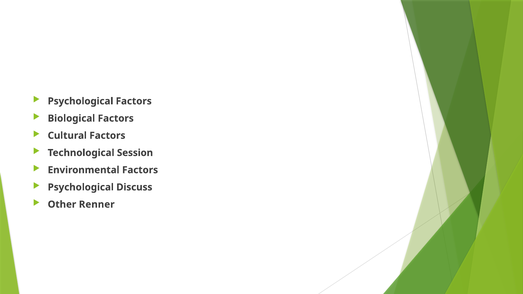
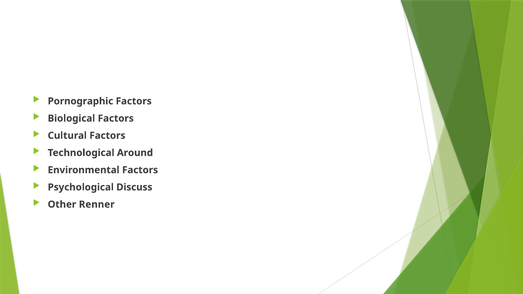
Psychological at (80, 101): Psychological -> Pornographic
Session: Session -> Around
